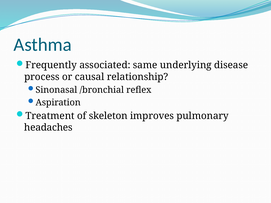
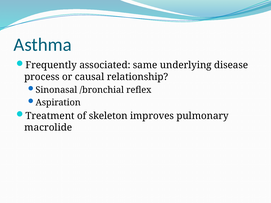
headaches: headaches -> macrolide
